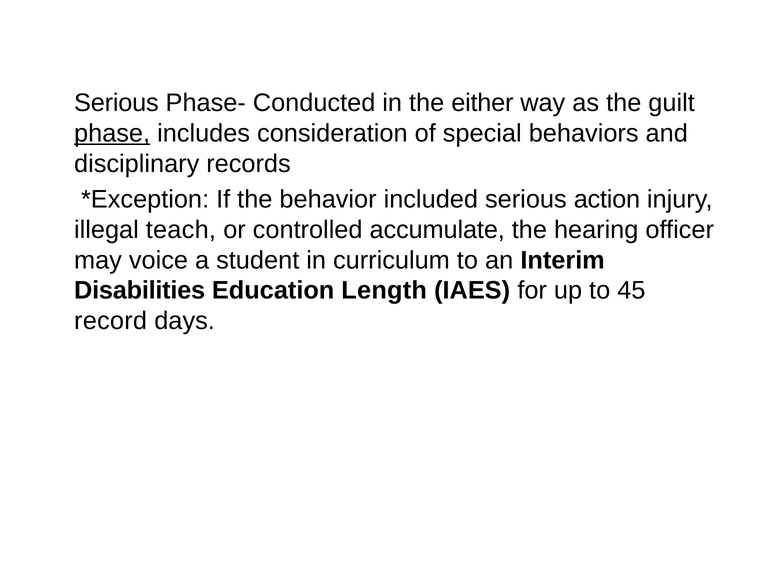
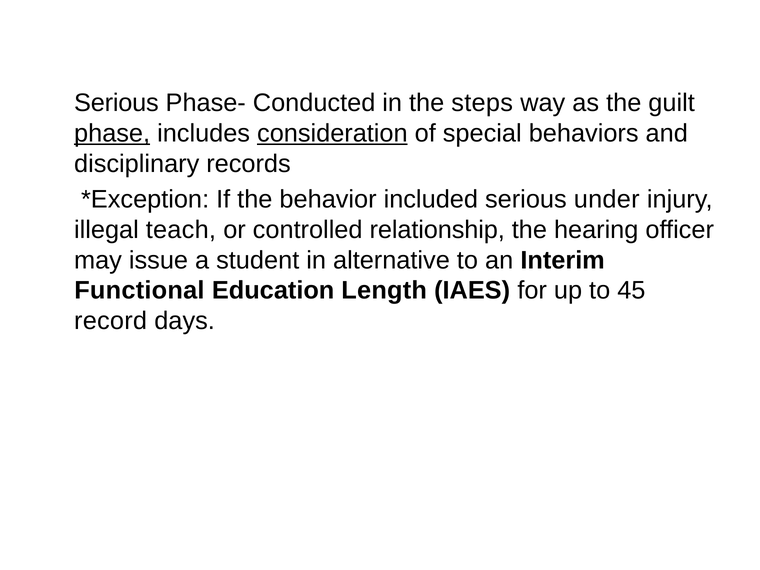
either: either -> steps
consideration underline: none -> present
action: action -> under
accumulate: accumulate -> relationship
voice: voice -> issue
curriculum: curriculum -> alternative
Disabilities: Disabilities -> Functional
